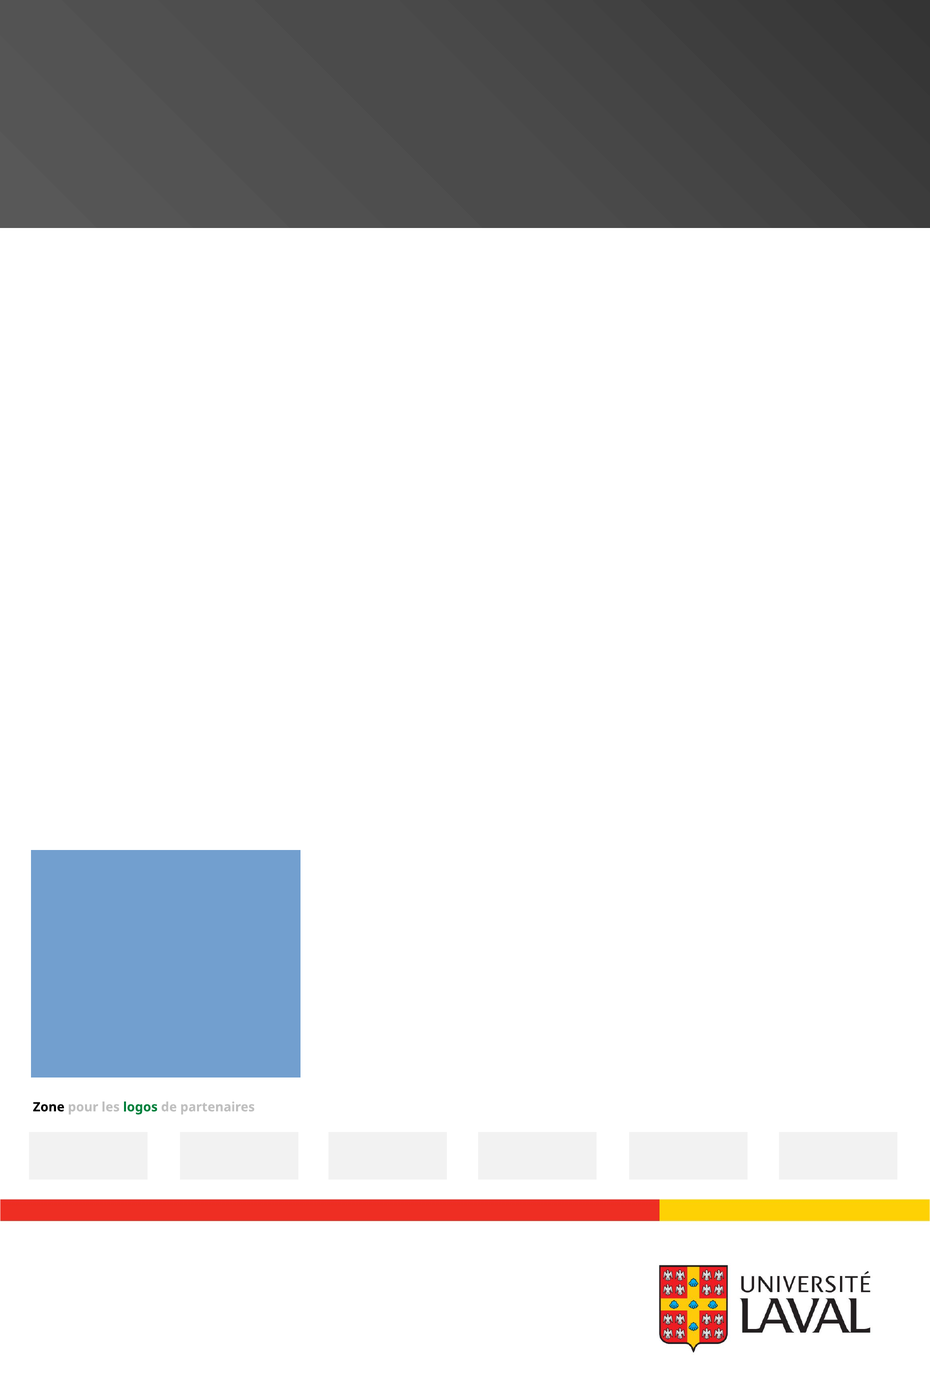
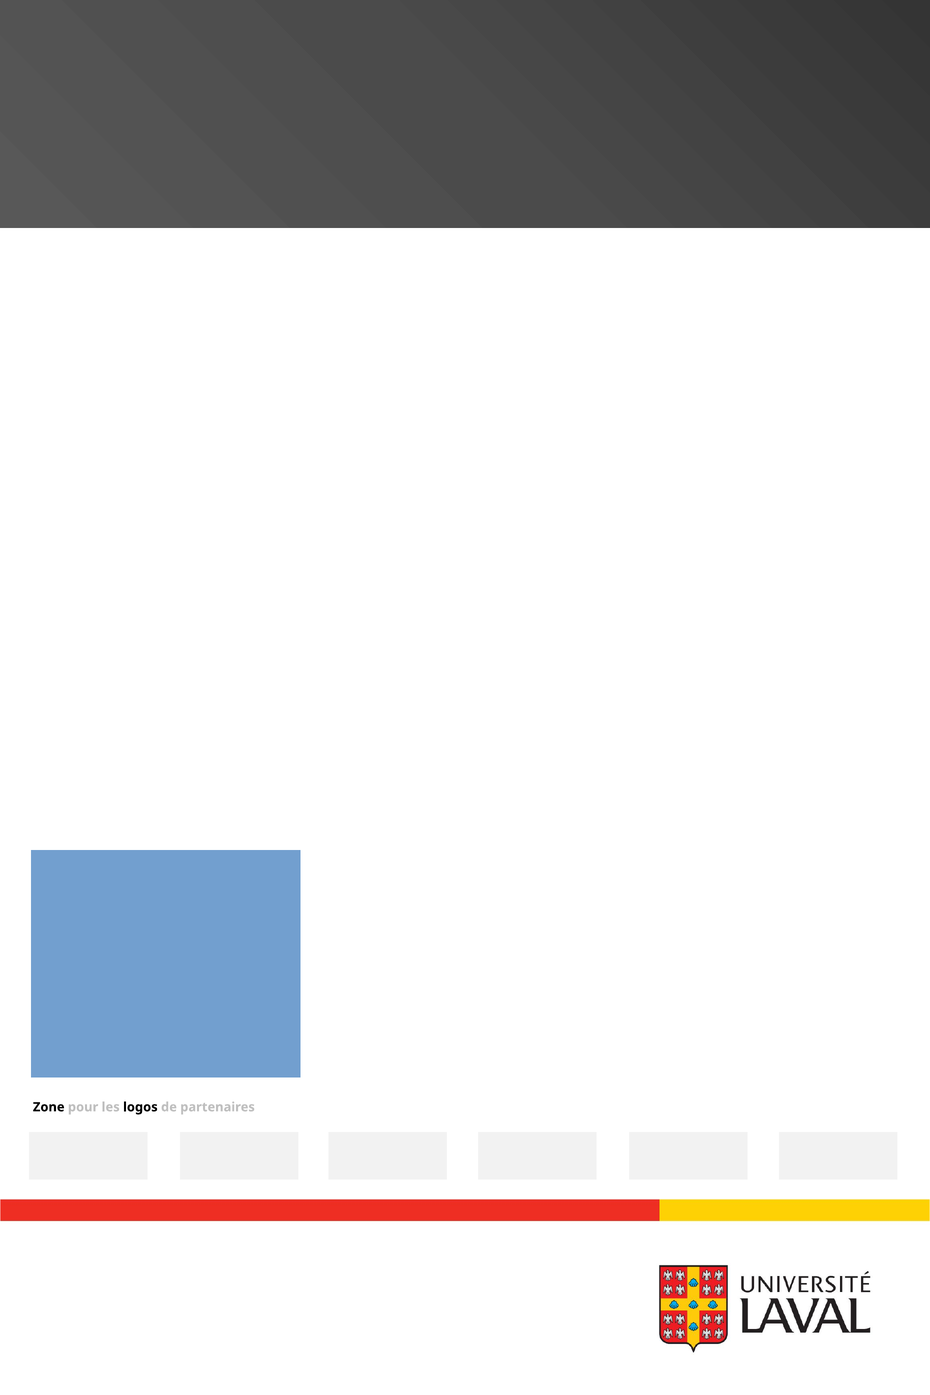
logos colour: green -> black
